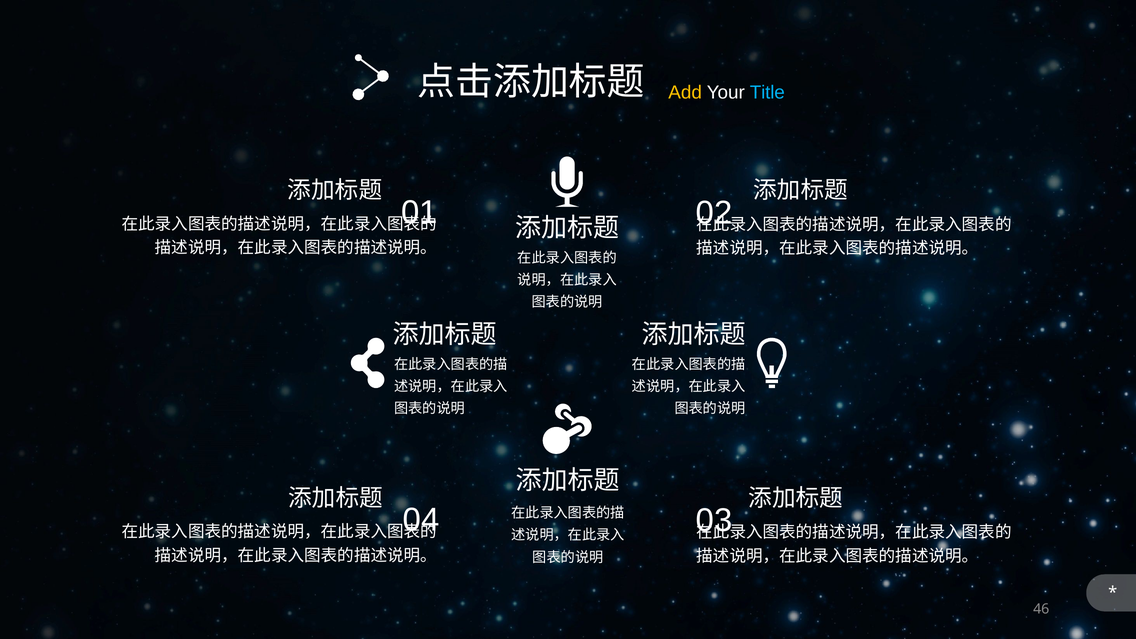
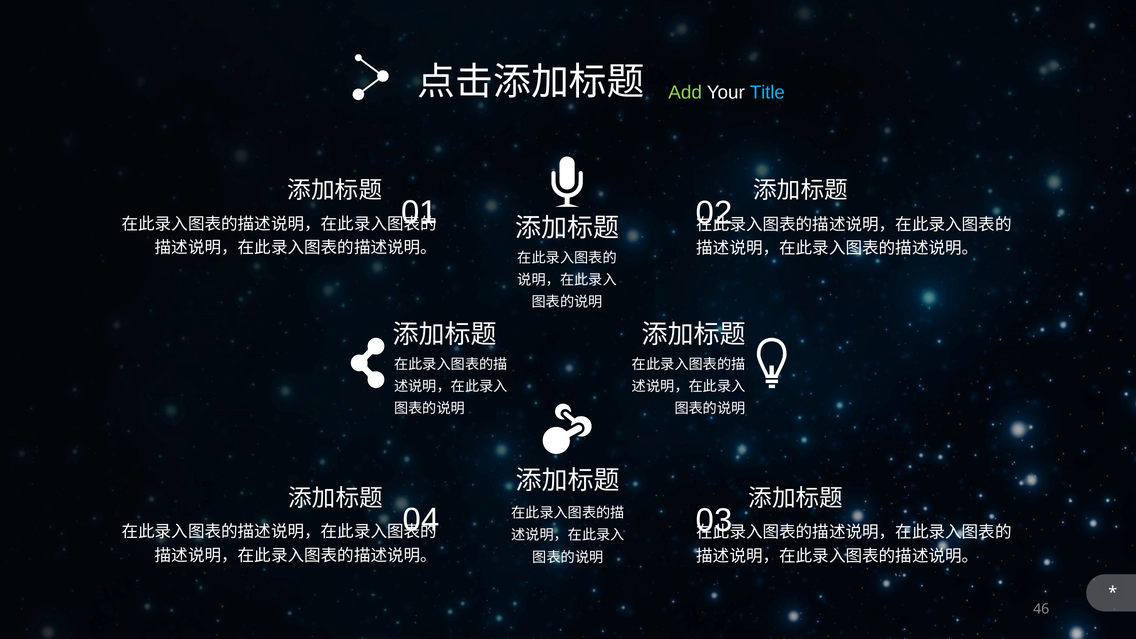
Add colour: yellow -> light green
